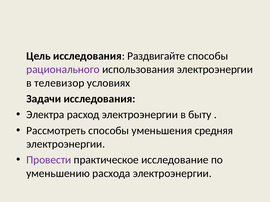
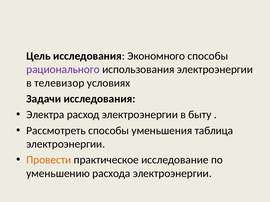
Раздвигайте: Раздвигайте -> Экономного
средняя: средняя -> таблица
Провести colour: purple -> orange
